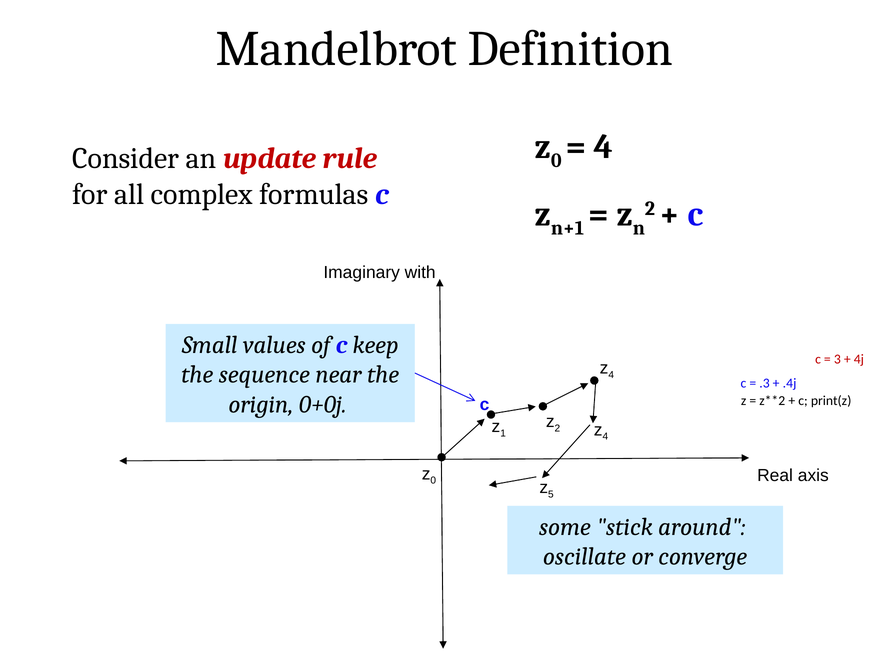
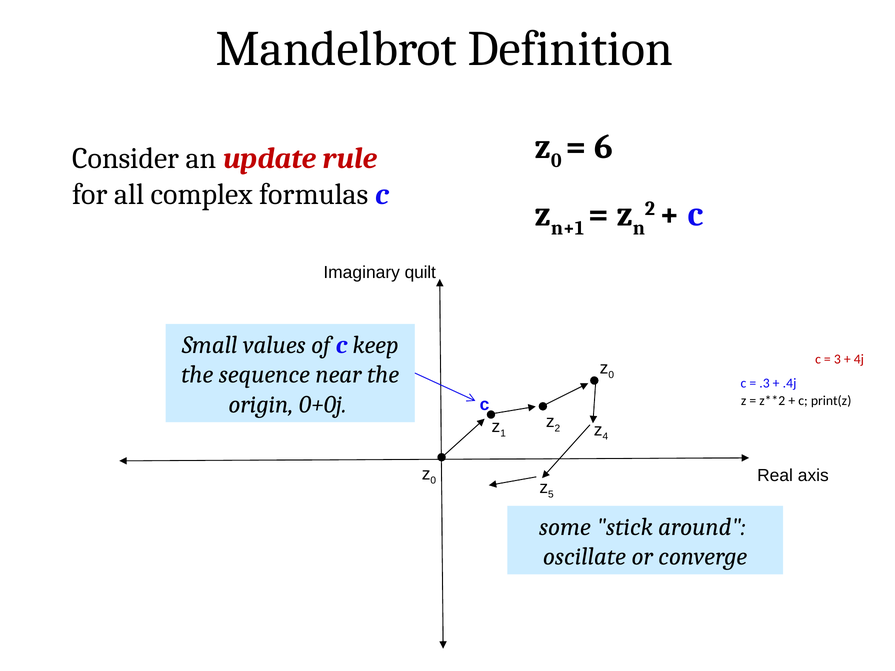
4 at (604, 147): 4 -> 6
with: with -> quilt
4 at (611, 375): 4 -> 0
